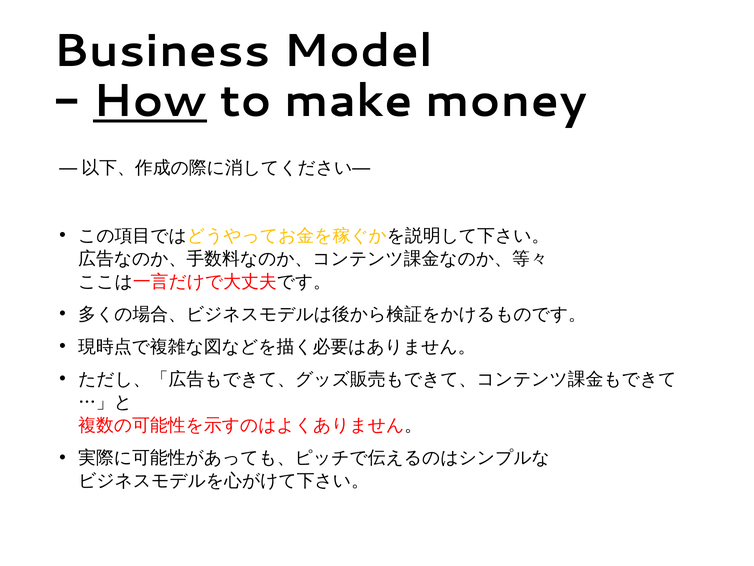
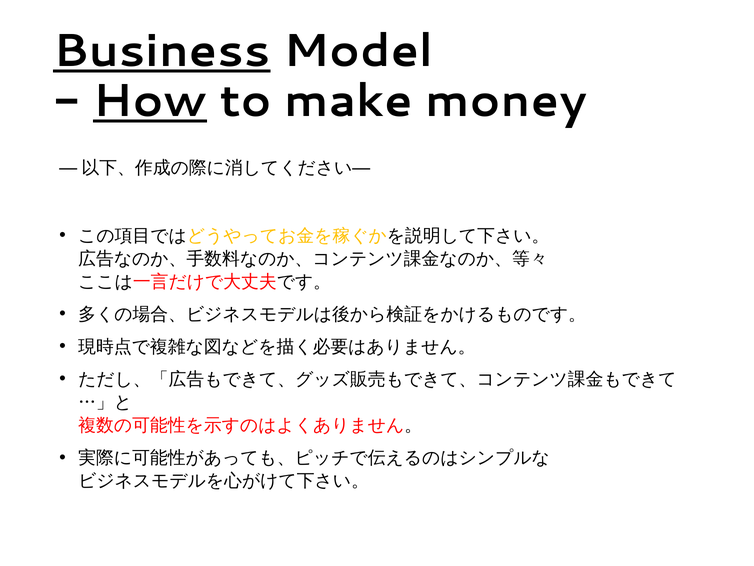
Business underline: none -> present
